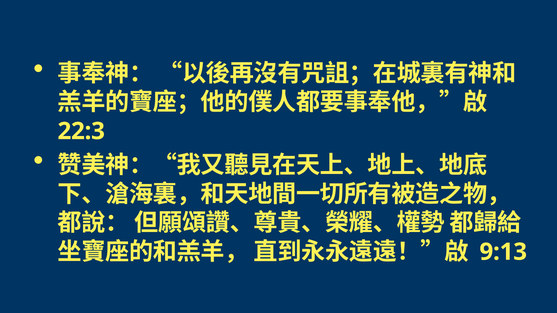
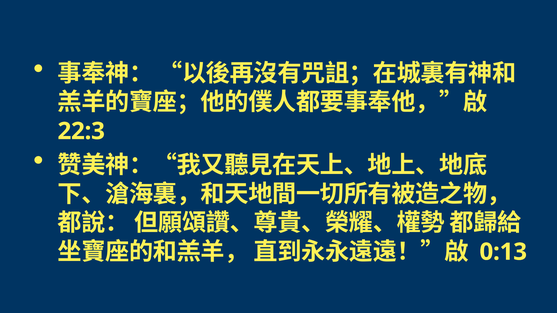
9:13: 9:13 -> 0:13
